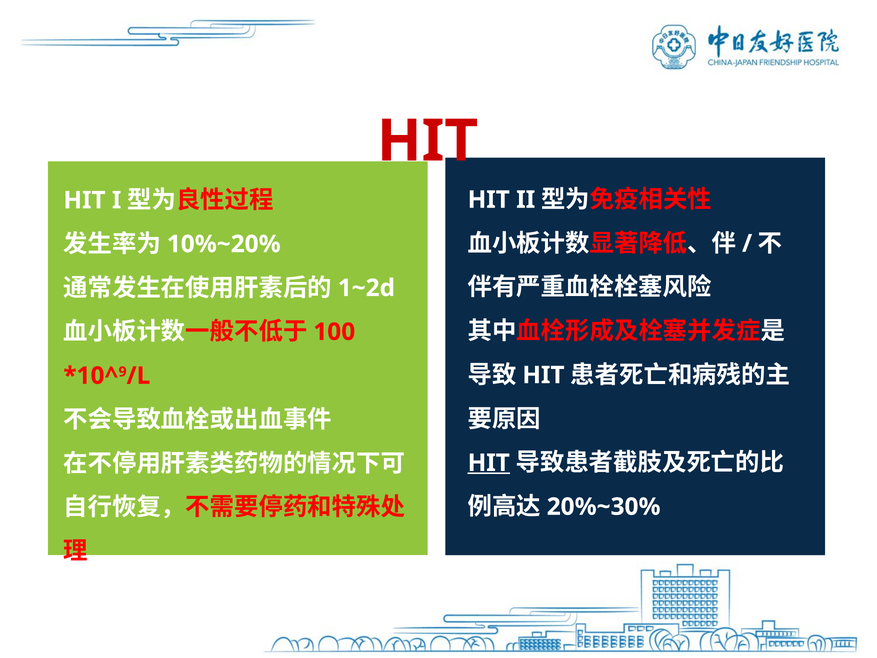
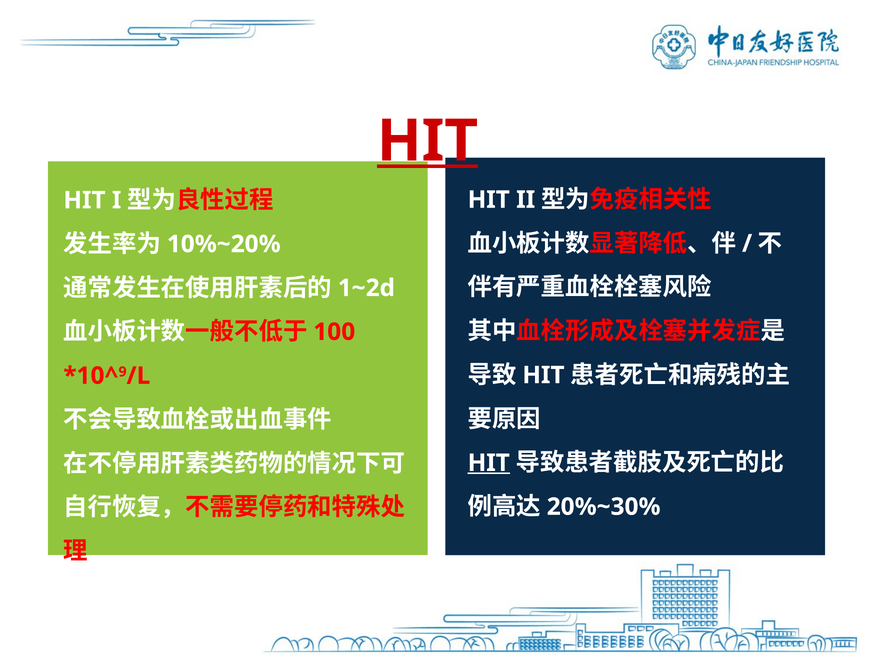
HIT at (427, 141) underline: none -> present
